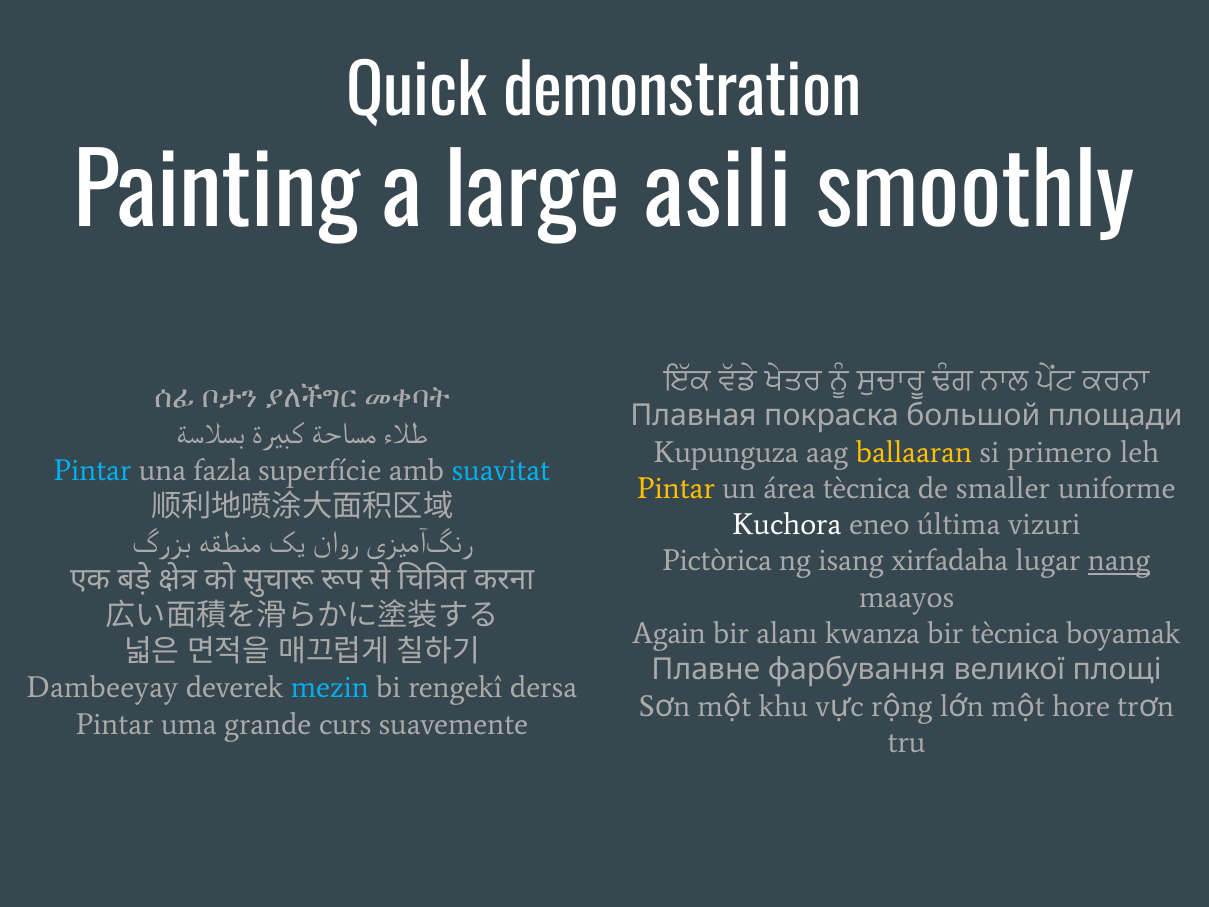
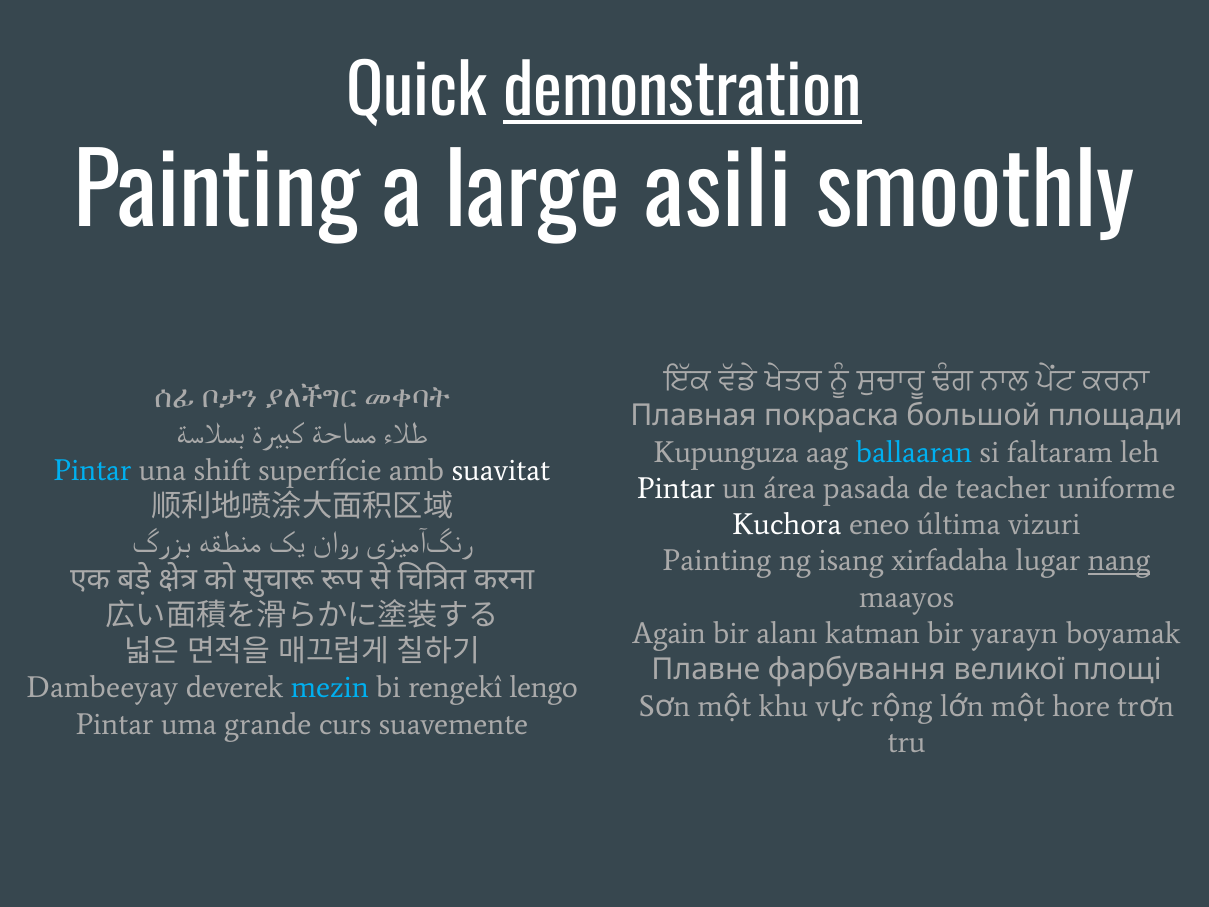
demonstration underline: none -> present
ballaaran colour: yellow -> light blue
primero: primero -> faltaram
fazla: fazla -> shift
suavitat colour: light blue -> white
Pintar at (676, 488) colour: yellow -> white
área tècnica: tècnica -> pasada
smaller: smaller -> teacher
Pictòrica at (717, 561): Pictòrica -> Painting
kwanza: kwanza -> katman
bir tècnica: tècnica -> yarayn
dersa: dersa -> lengo
